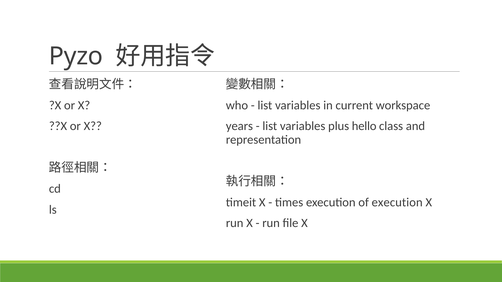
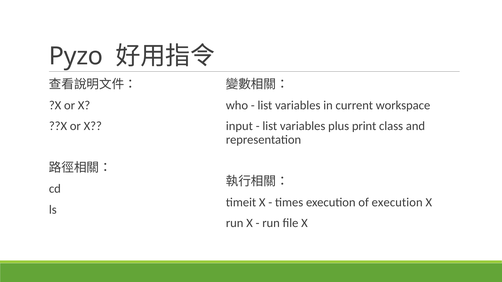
years: years -> input
hello: hello -> print
